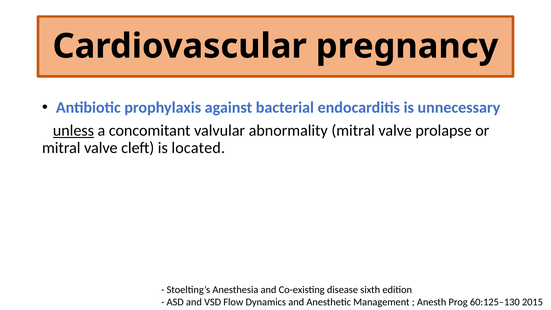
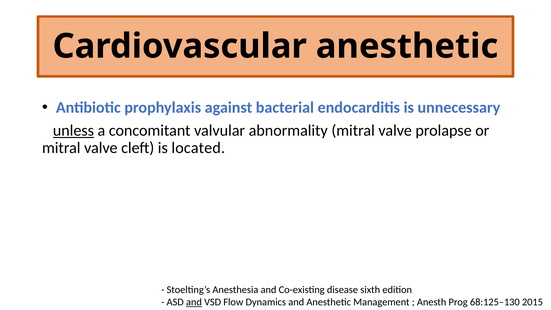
Cardiovascular pregnancy: pregnancy -> anesthetic
and at (194, 302) underline: none -> present
60:125–130: 60:125–130 -> 68:125–130
